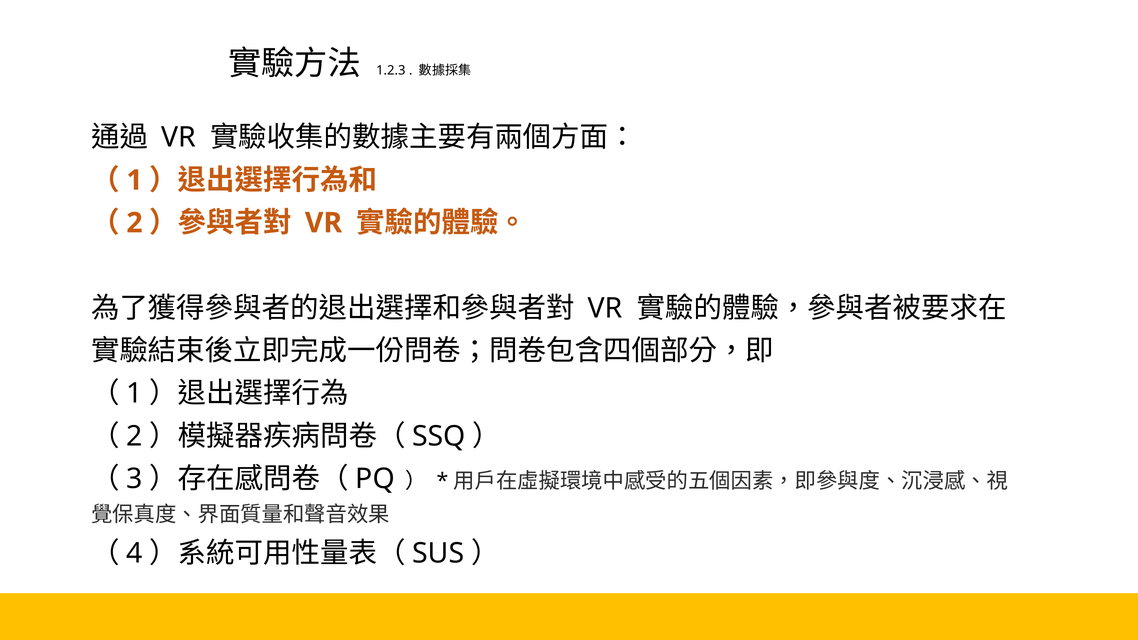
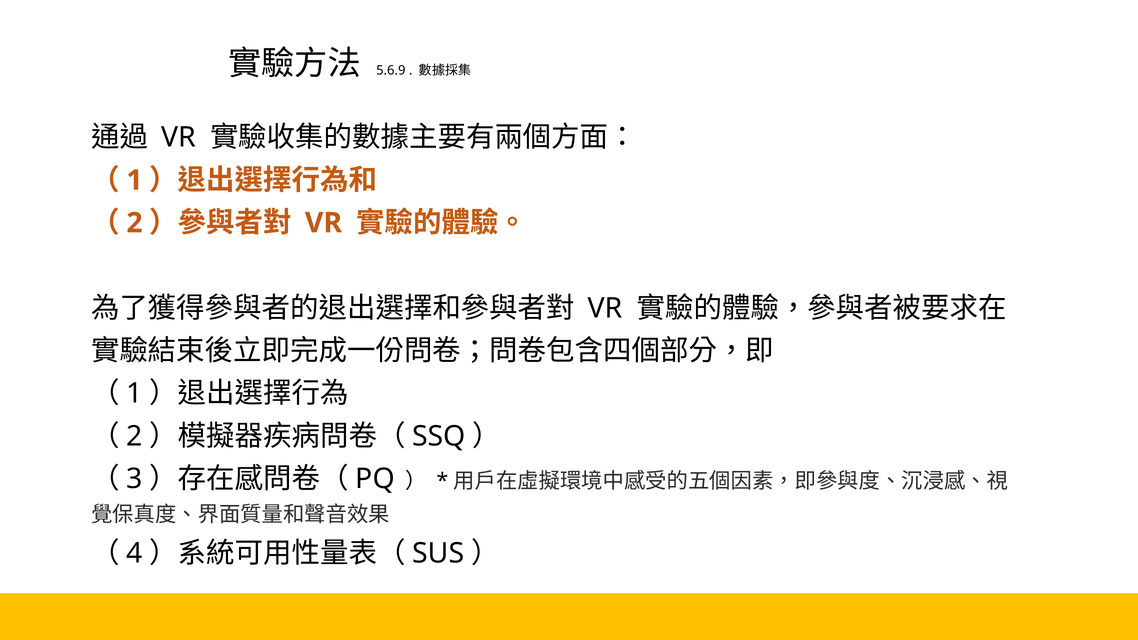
1.2.3: 1.2.3 -> 5.6.9
